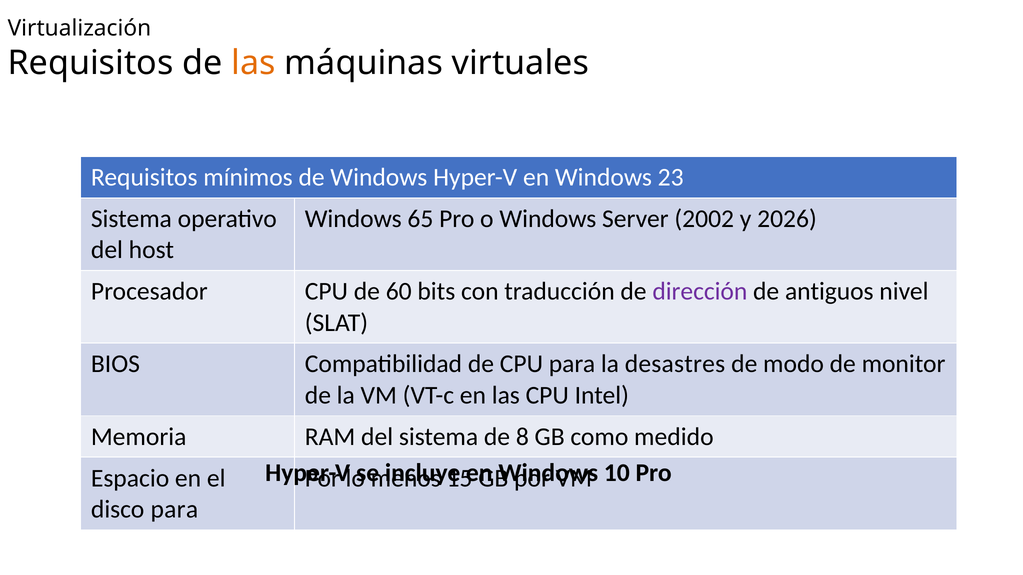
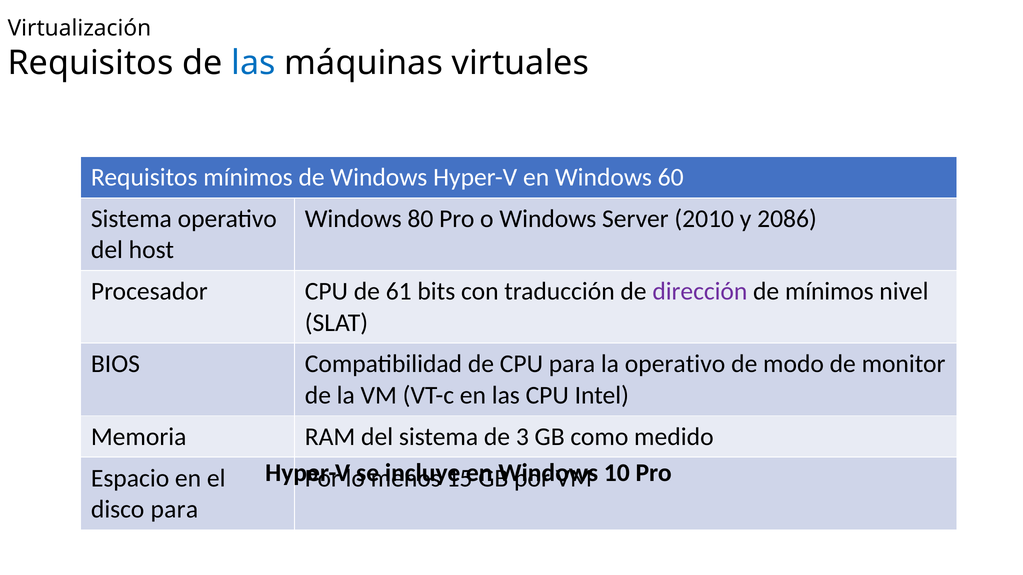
las at (253, 63) colour: orange -> blue
23: 23 -> 60
65: 65 -> 80
2002: 2002 -> 2010
2026: 2026 -> 2086
60: 60 -> 61
de antiguos: antiguos -> mínimos
la desastres: desastres -> operativo
8: 8 -> 3
